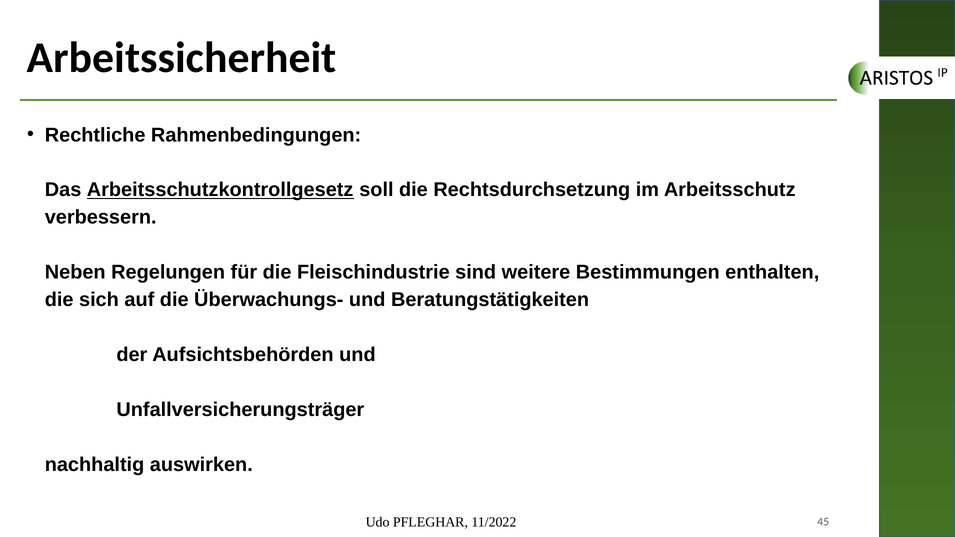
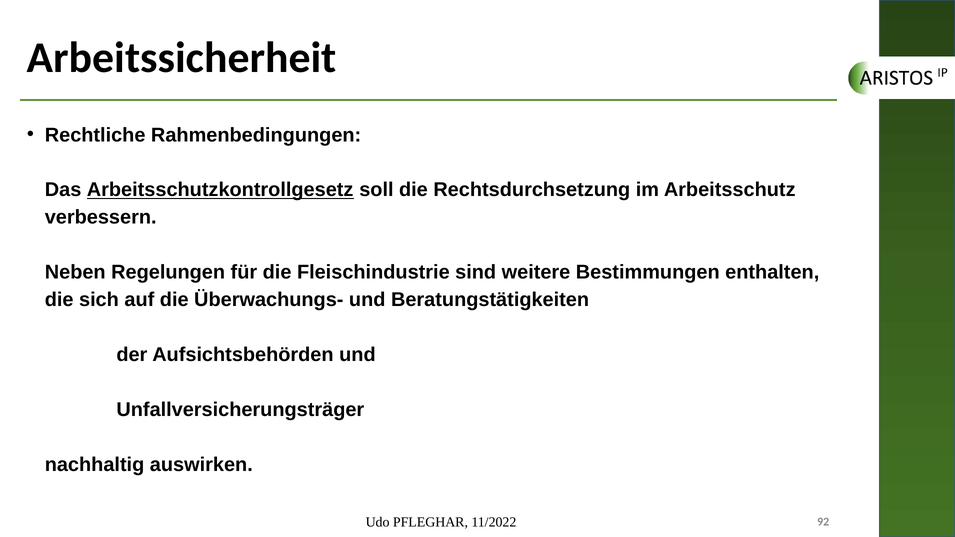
45: 45 -> 92
